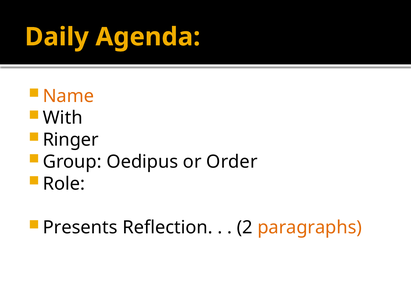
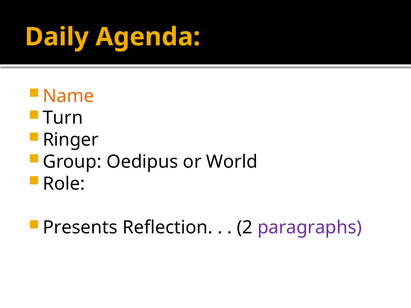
With: With -> Turn
Order: Order -> World
paragraphs colour: orange -> purple
